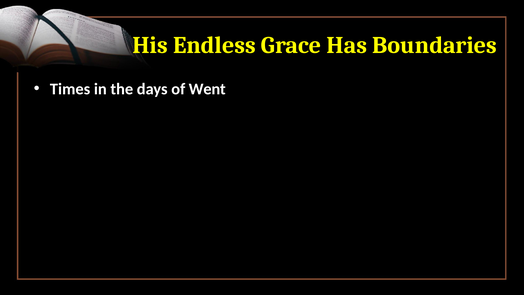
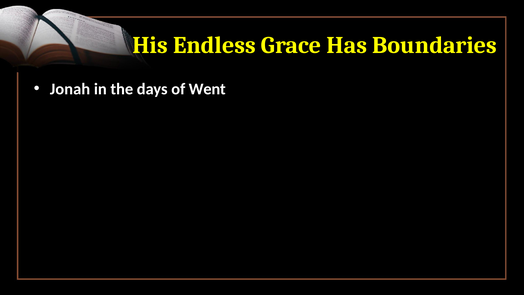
Times: Times -> Jonah
